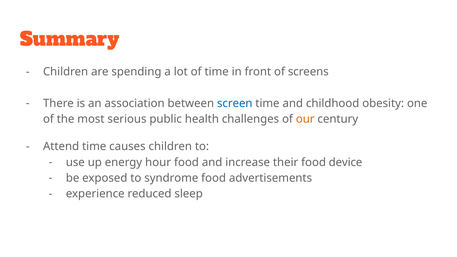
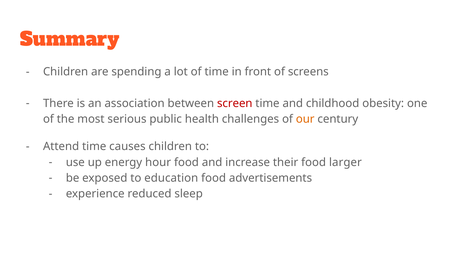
screen colour: blue -> red
device: device -> larger
syndrome: syndrome -> education
